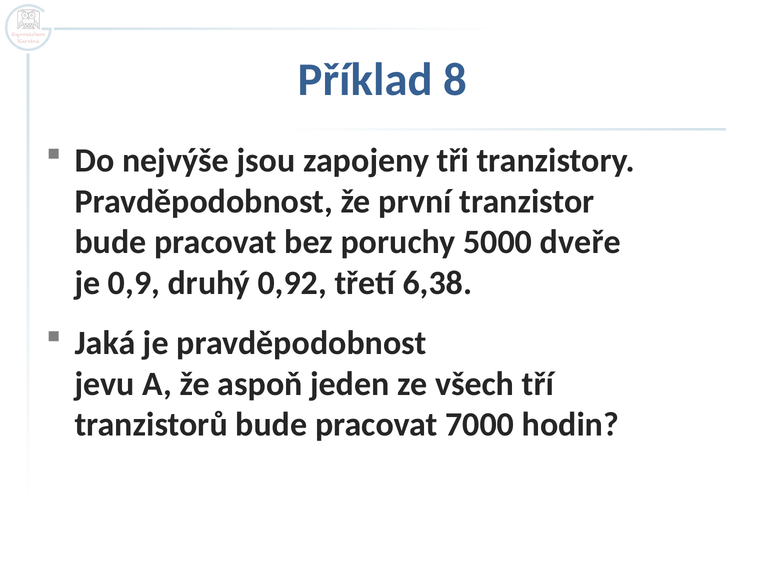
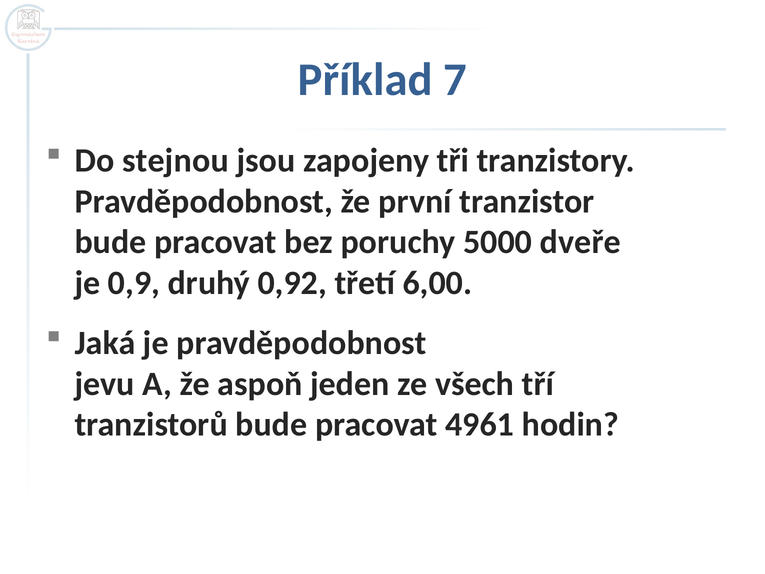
8: 8 -> 7
nejvýše: nejvýše -> stejnou
6,38: 6,38 -> 6,00
7000: 7000 -> 4961
